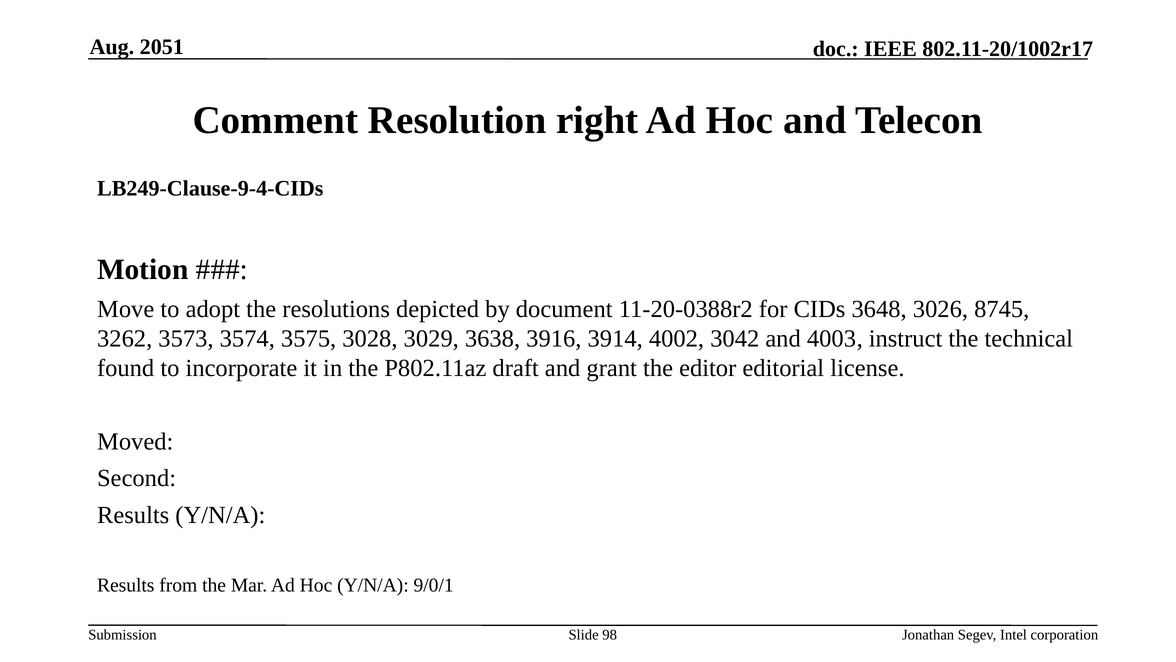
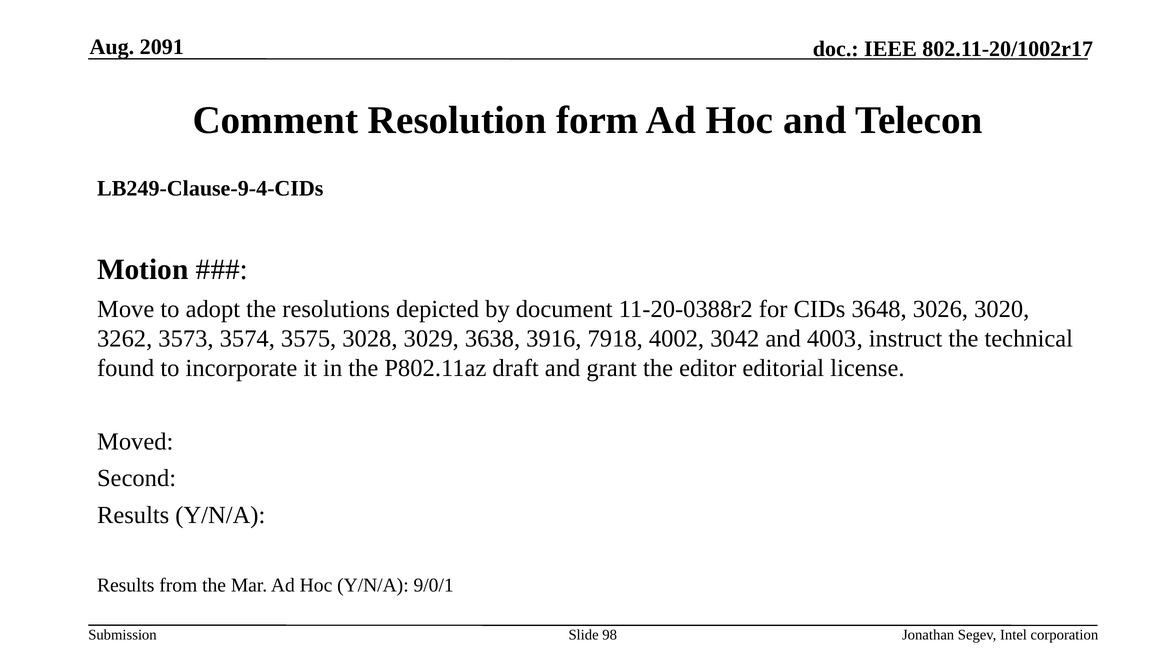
2051: 2051 -> 2091
right: right -> form
8745: 8745 -> 3020
3914: 3914 -> 7918
